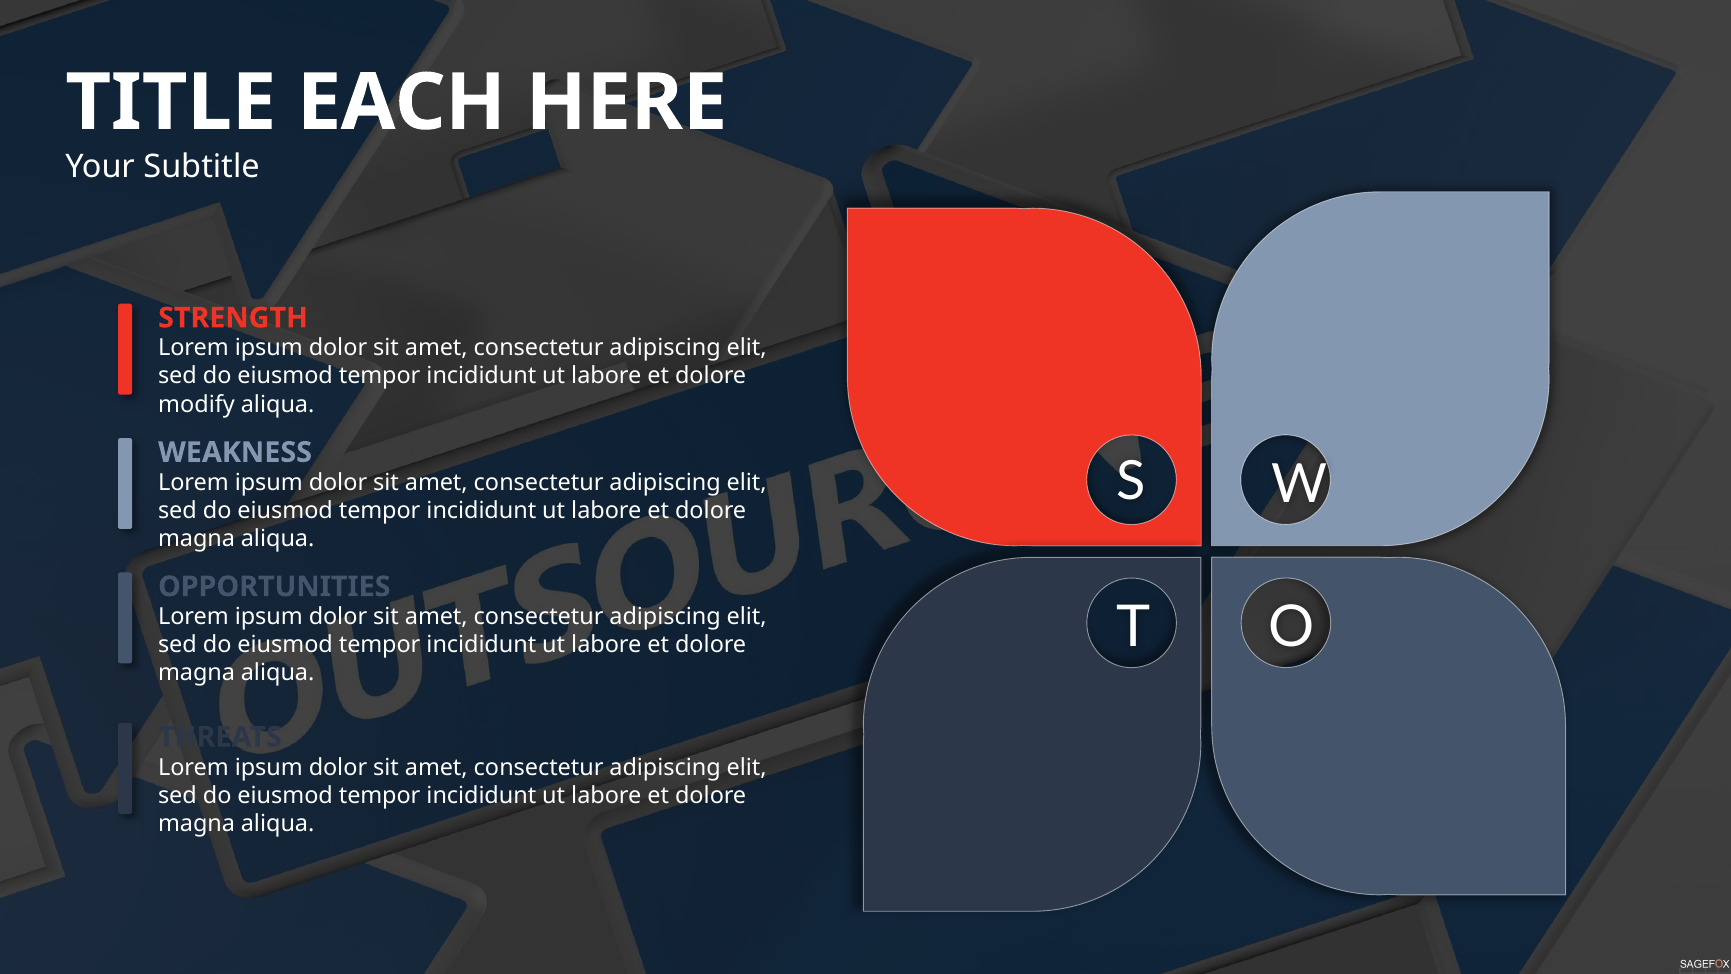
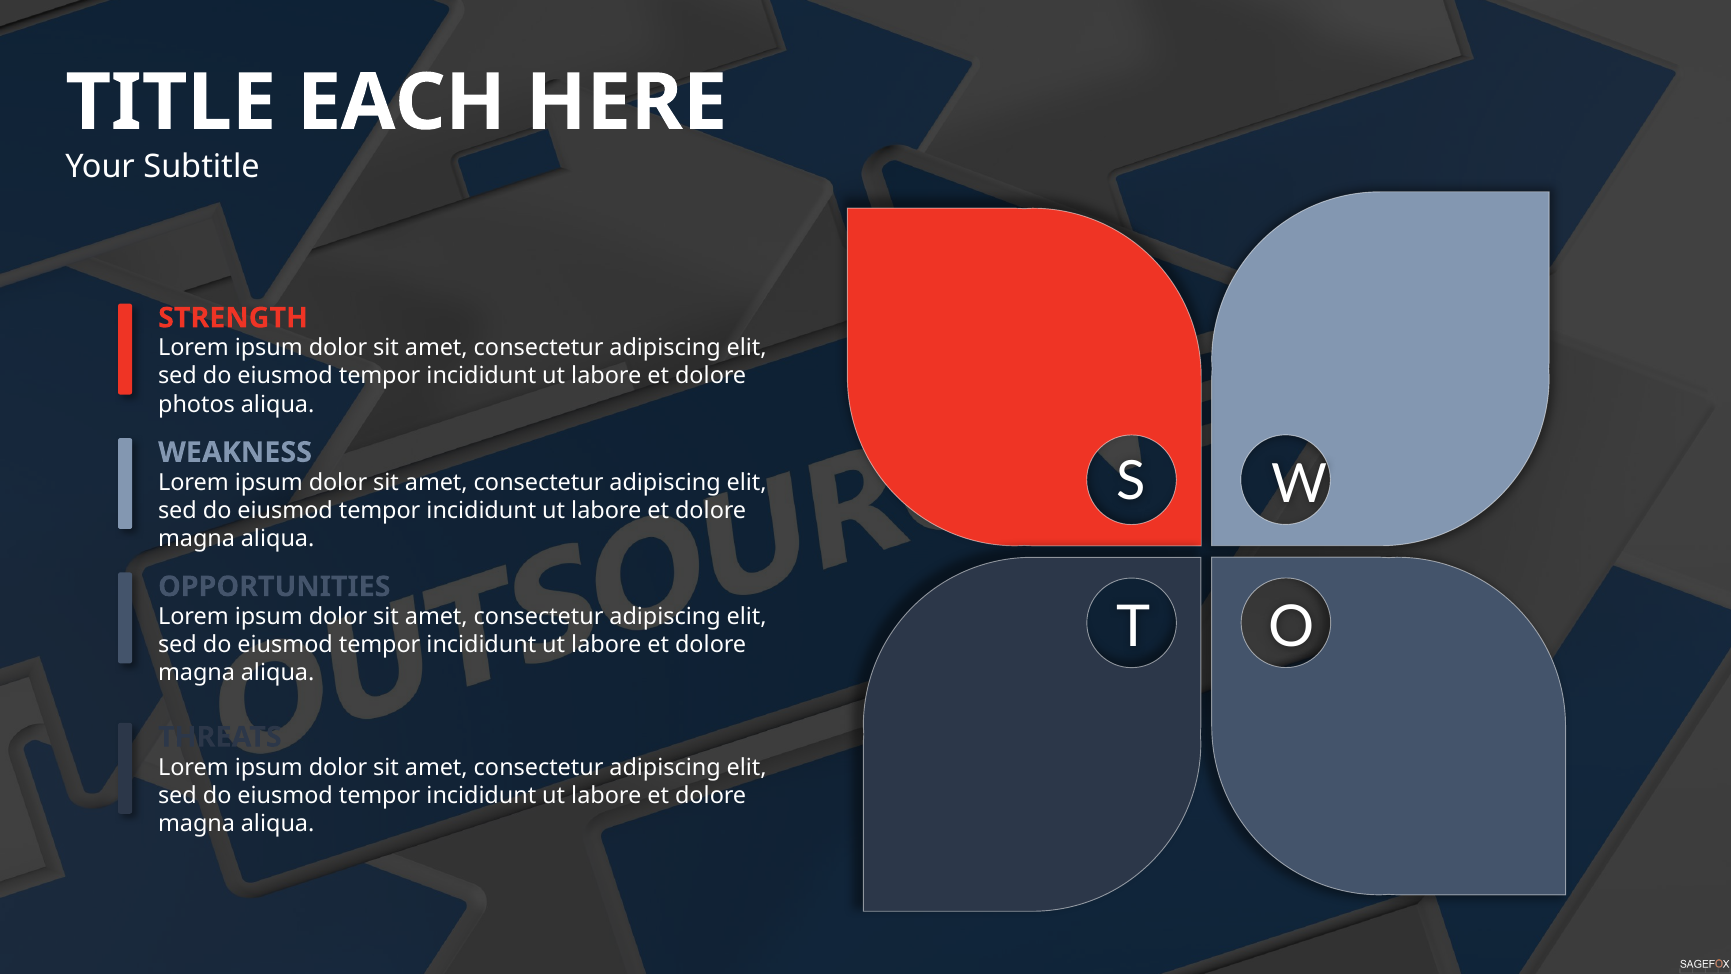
modify: modify -> photos
